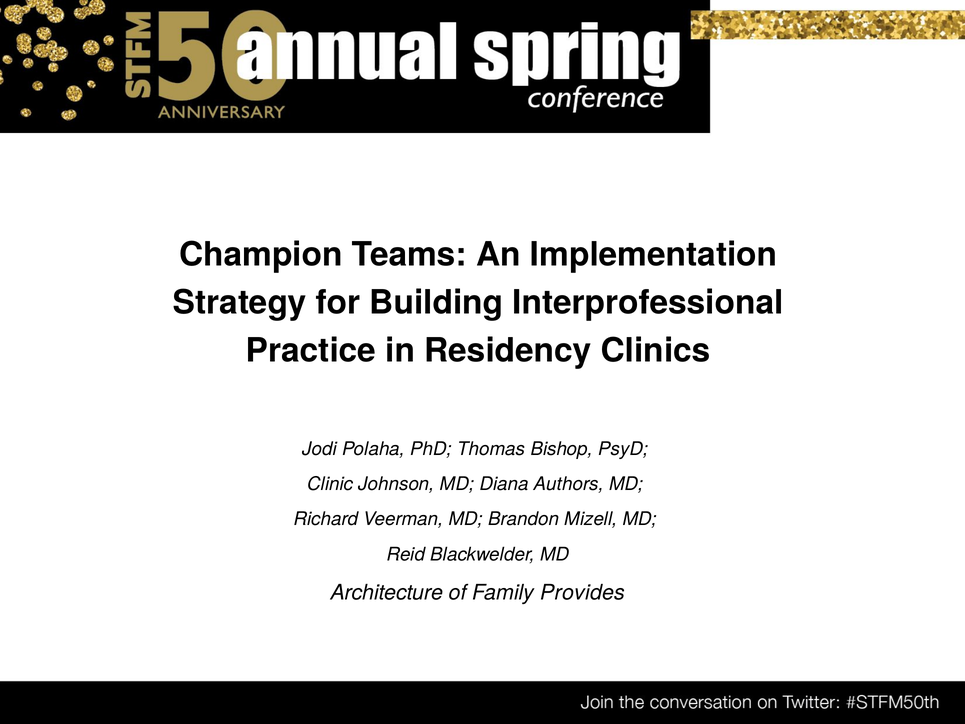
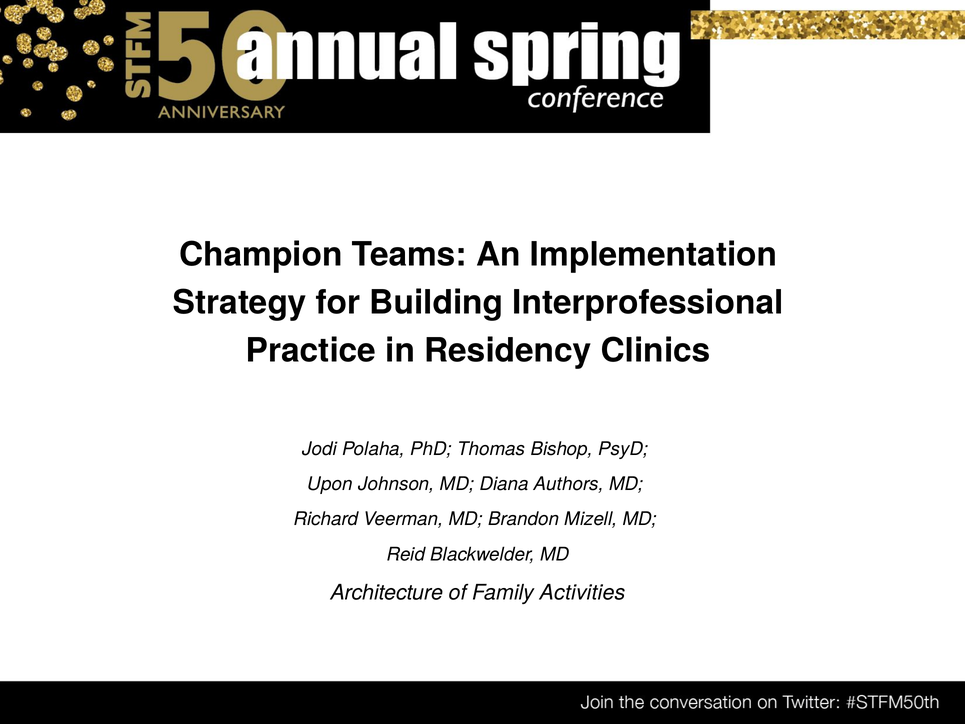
Clinic: Clinic -> Upon
Provides: Provides -> Activities
